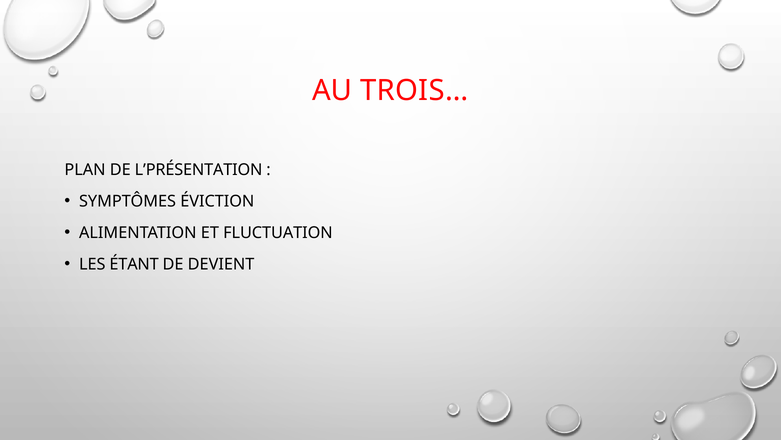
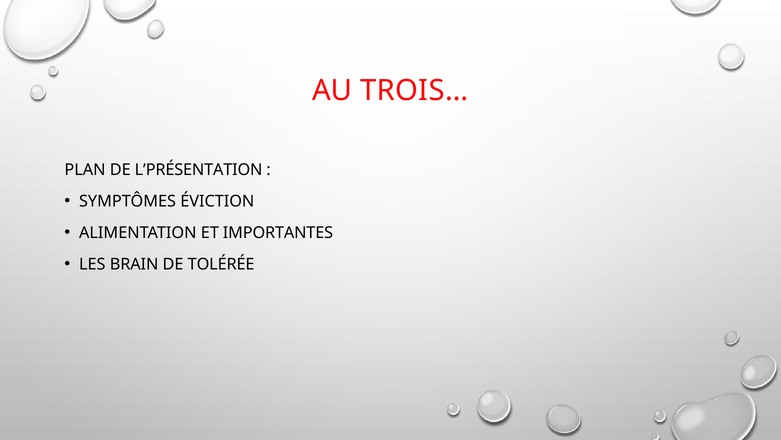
FLUCTUATION: FLUCTUATION -> IMPORTANTES
ÉTANT: ÉTANT -> BRAIN
DEVIENT: DEVIENT -> TOLÉRÉE
